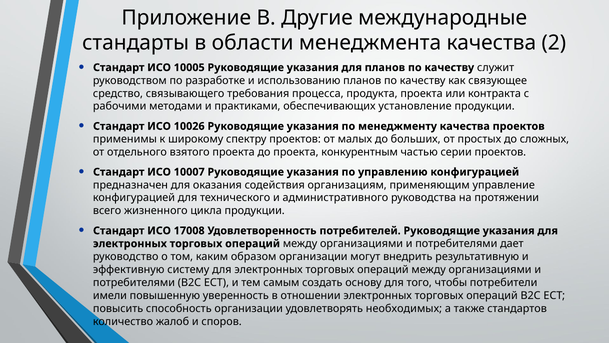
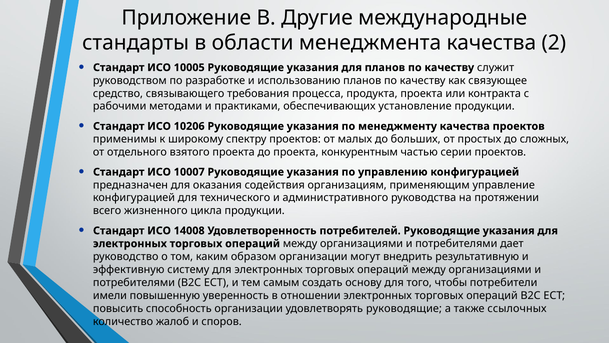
10026: 10026 -> 10206
17008: 17008 -> 14008
удовлетворять необходимых: необходимых -> руководящие
стандартов: стандартов -> ссылочных
